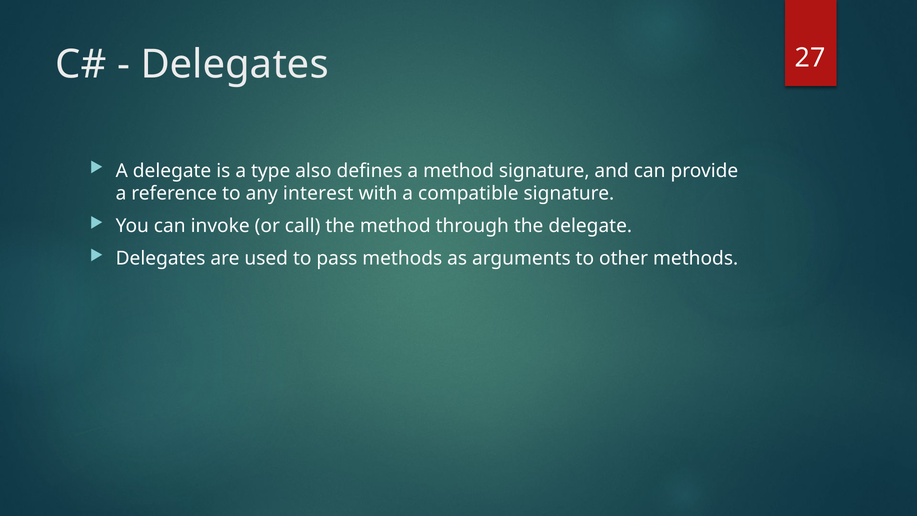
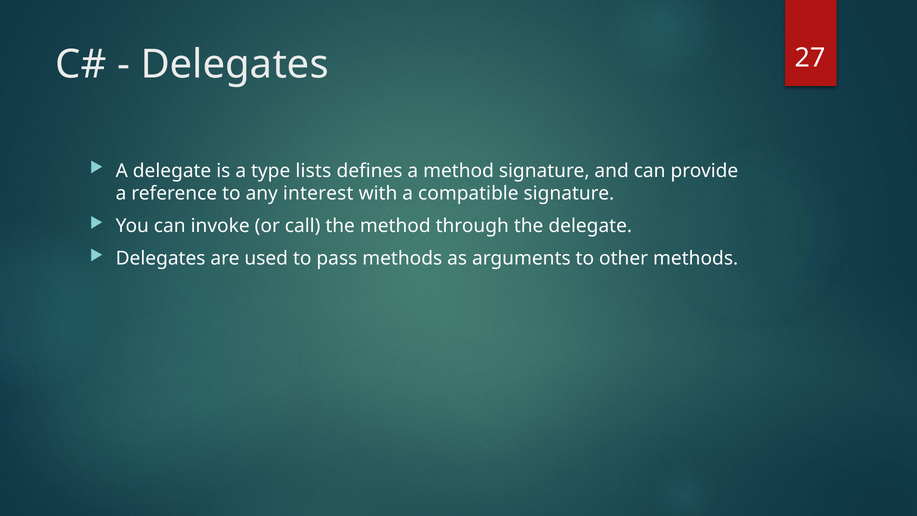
also: also -> lists
